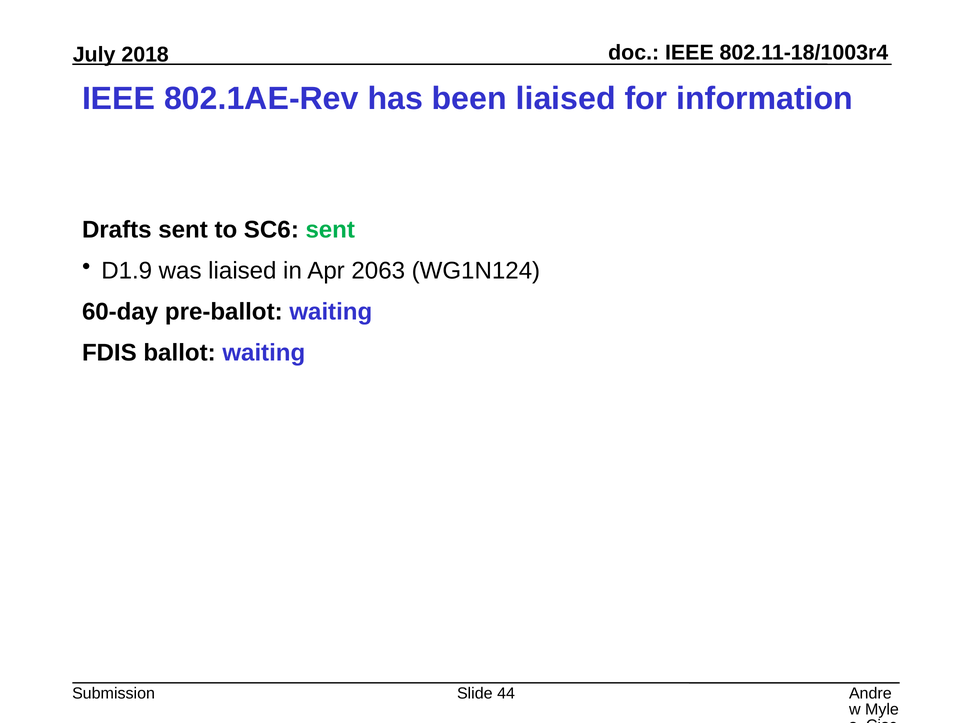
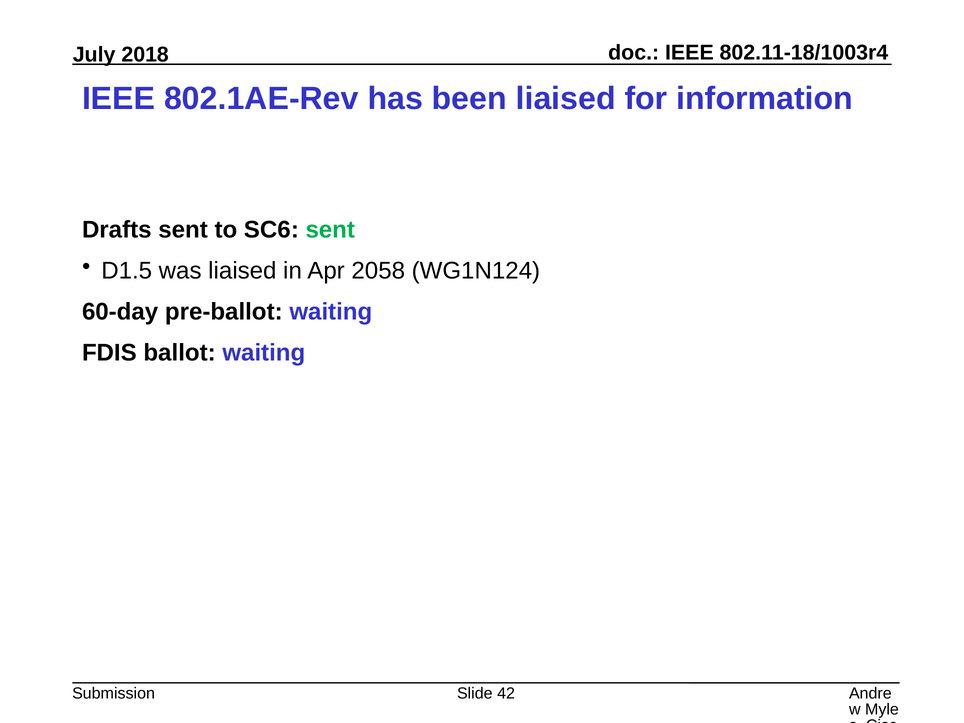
D1.9: D1.9 -> D1.5
2063: 2063 -> 2058
44: 44 -> 42
